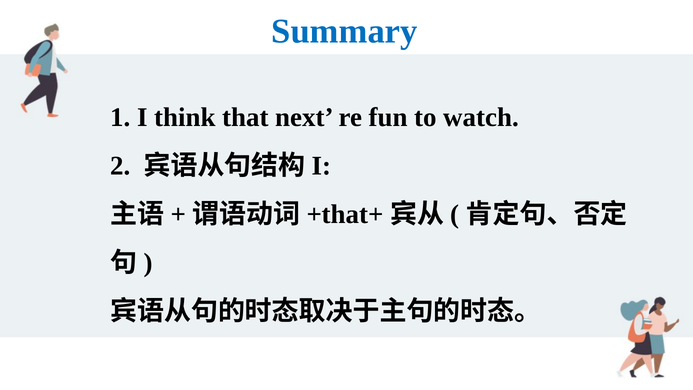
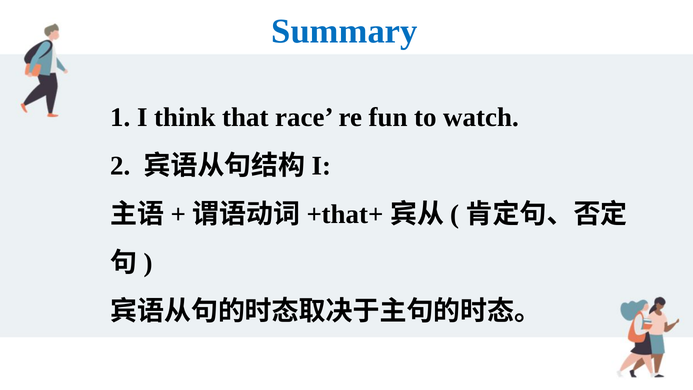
next: next -> race
